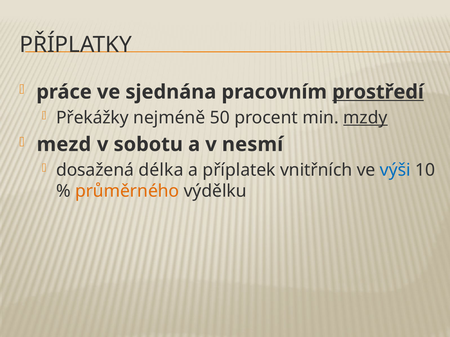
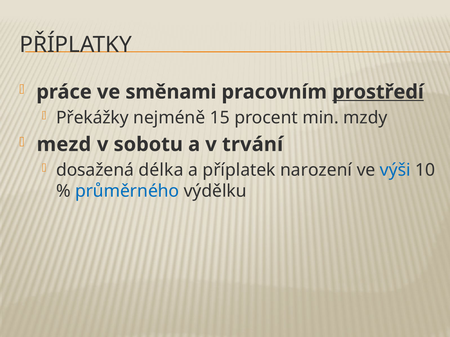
sjednána: sjednána -> směnami
50: 50 -> 15
mzdy underline: present -> none
nesmí: nesmí -> trvání
vnitřních: vnitřních -> narození
průměrného colour: orange -> blue
